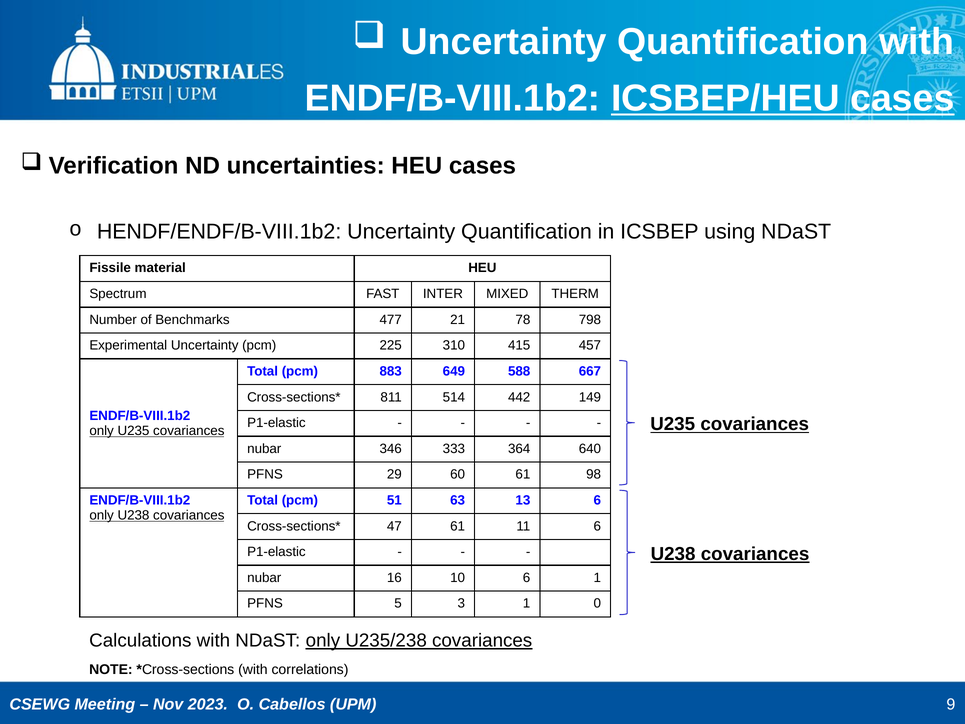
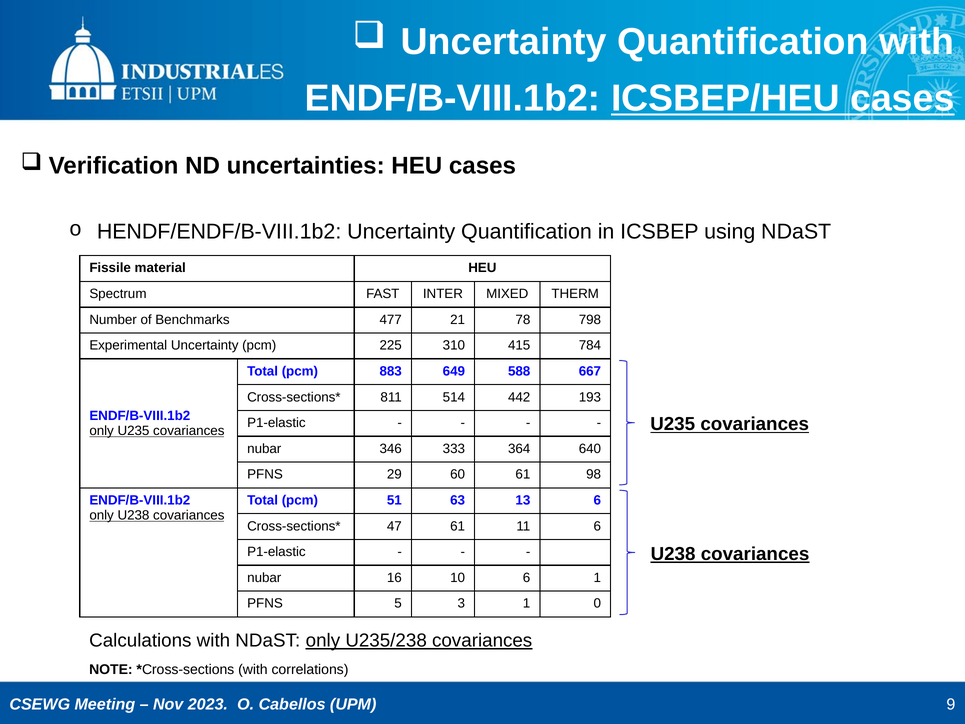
457: 457 -> 784
149: 149 -> 193
